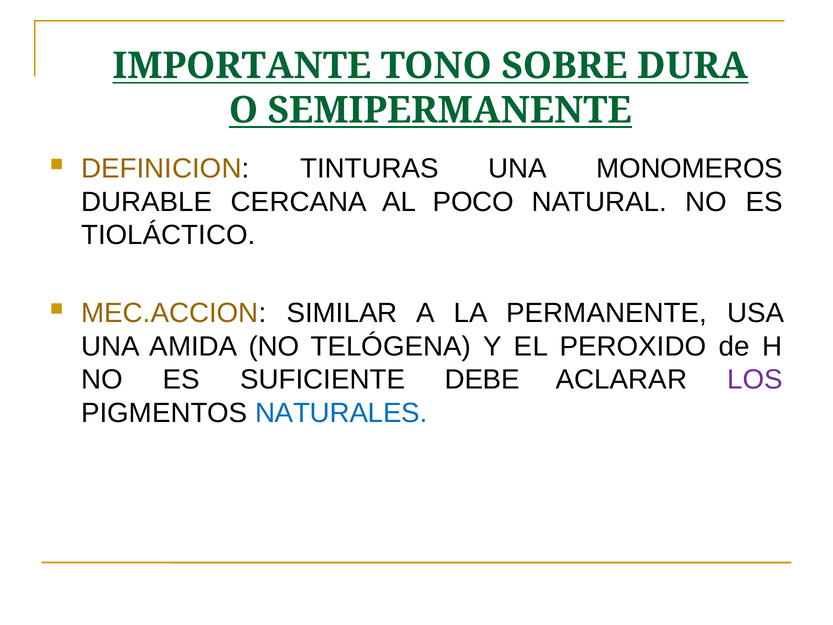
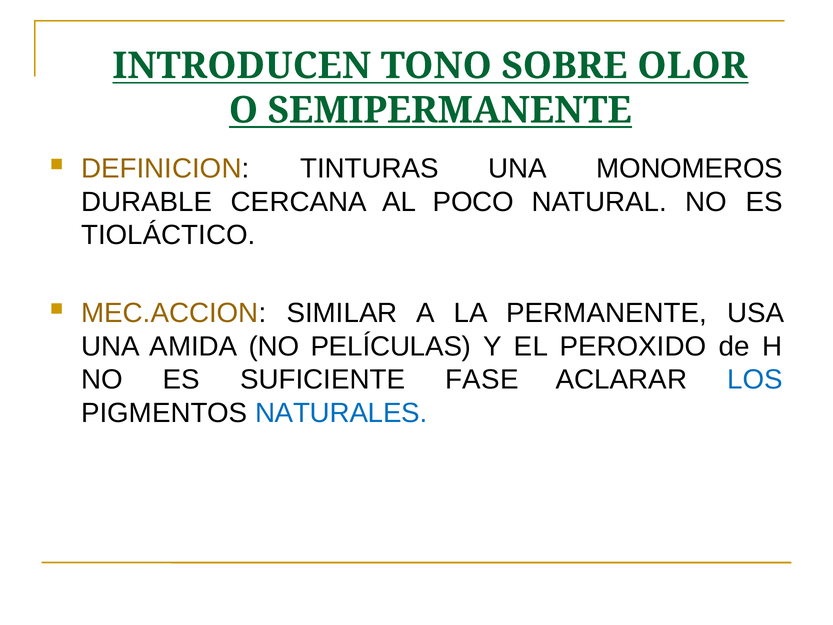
IMPORTANTE: IMPORTANTE -> INTRODUCEN
DURA: DURA -> OLOR
TELÓGENA: TELÓGENA -> PELÍCULAS
DEBE: DEBE -> FASE
LOS colour: purple -> blue
